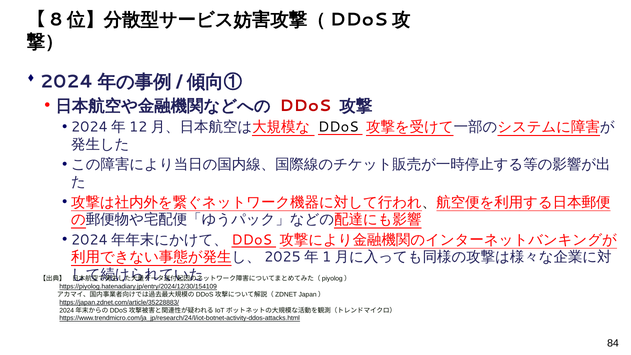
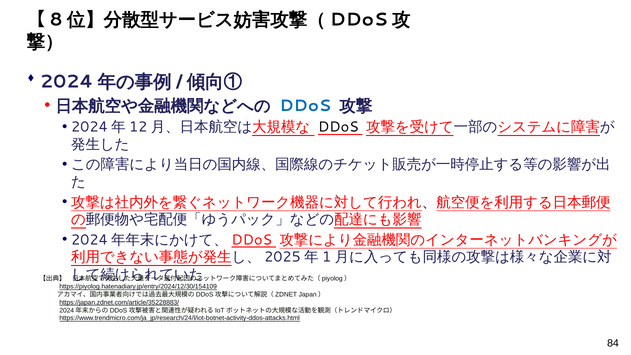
DDoS at (305, 106) colour: red -> blue
